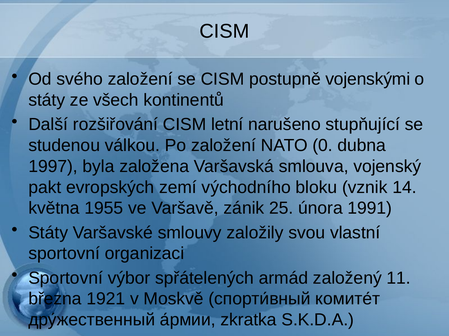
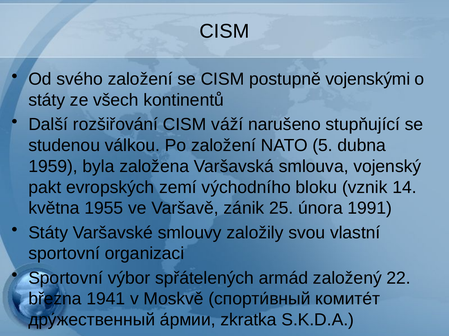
letní: letní -> váží
0: 0 -> 5
1997: 1997 -> 1959
11: 11 -> 22
1921: 1921 -> 1941
